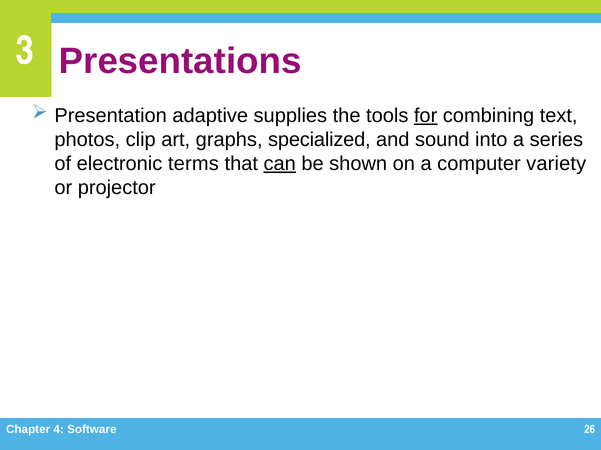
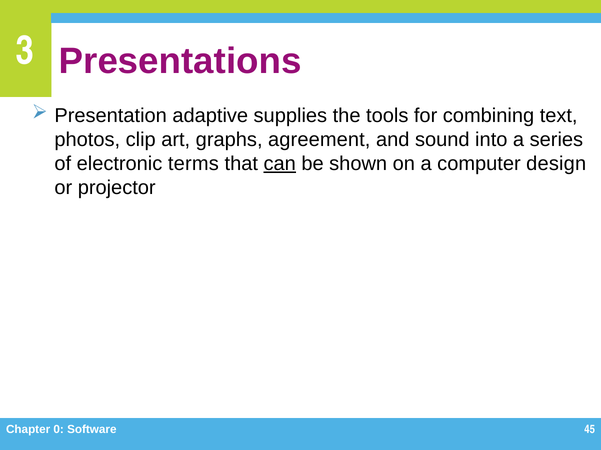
for underline: present -> none
specialized: specialized -> agreement
variety: variety -> design
4: 4 -> 0
26: 26 -> 45
